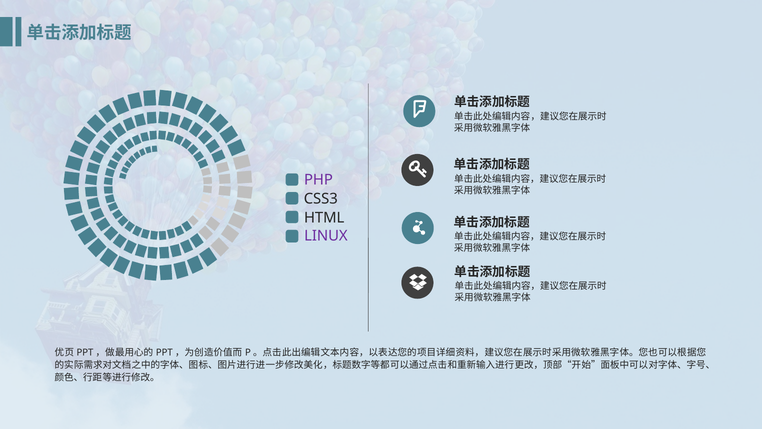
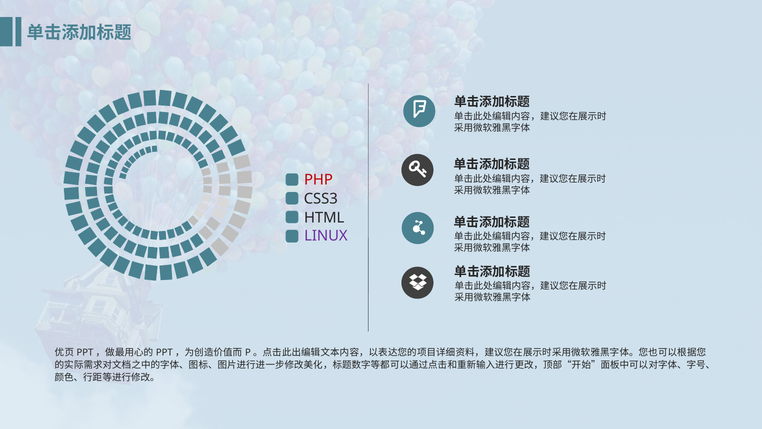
PHP colour: purple -> red
